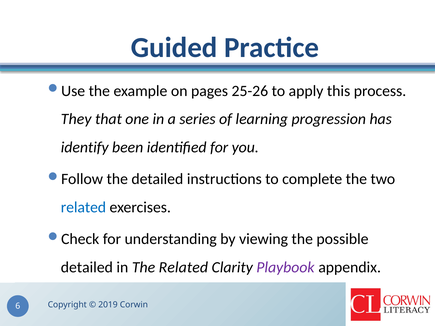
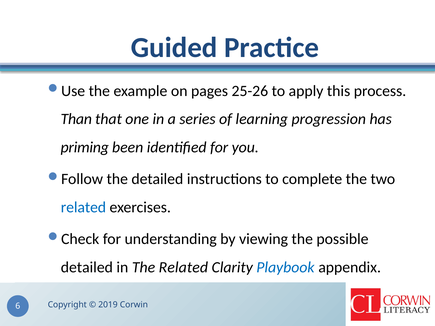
They: They -> Than
identify: identify -> priming
Playbook colour: purple -> blue
